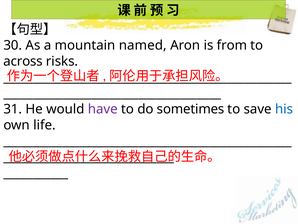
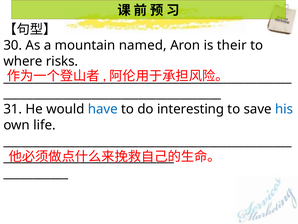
from: from -> their
across: across -> where
have colour: purple -> blue
sometimes: sometimes -> interesting
